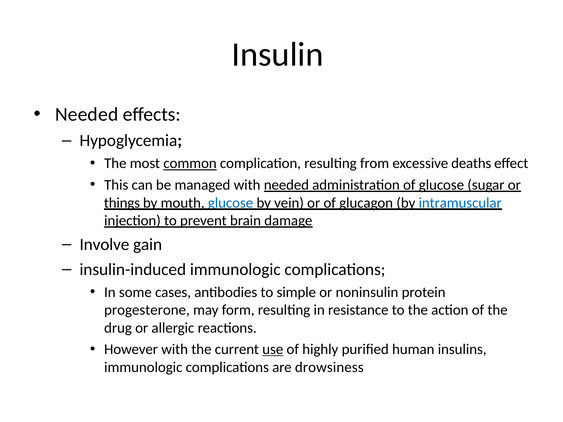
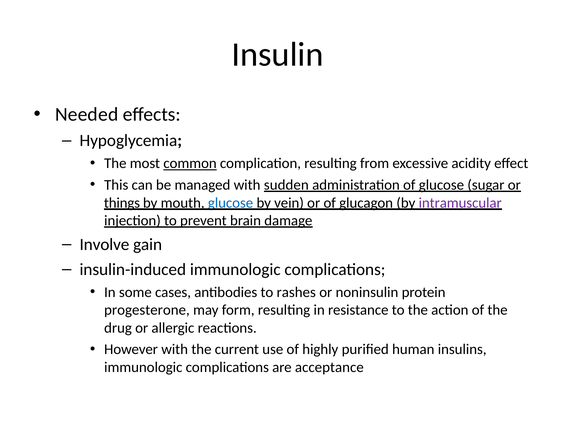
deaths: deaths -> acidity
with needed: needed -> sudden
intramuscular colour: blue -> purple
simple: simple -> rashes
use underline: present -> none
drowsiness: drowsiness -> acceptance
